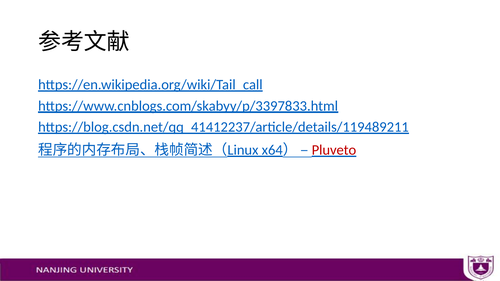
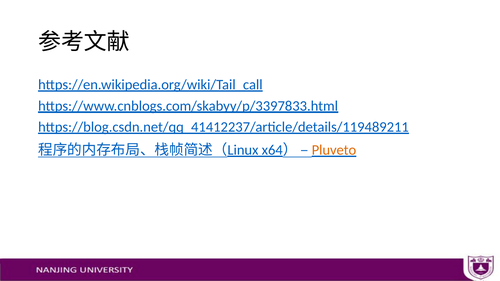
Pluveto colour: red -> orange
